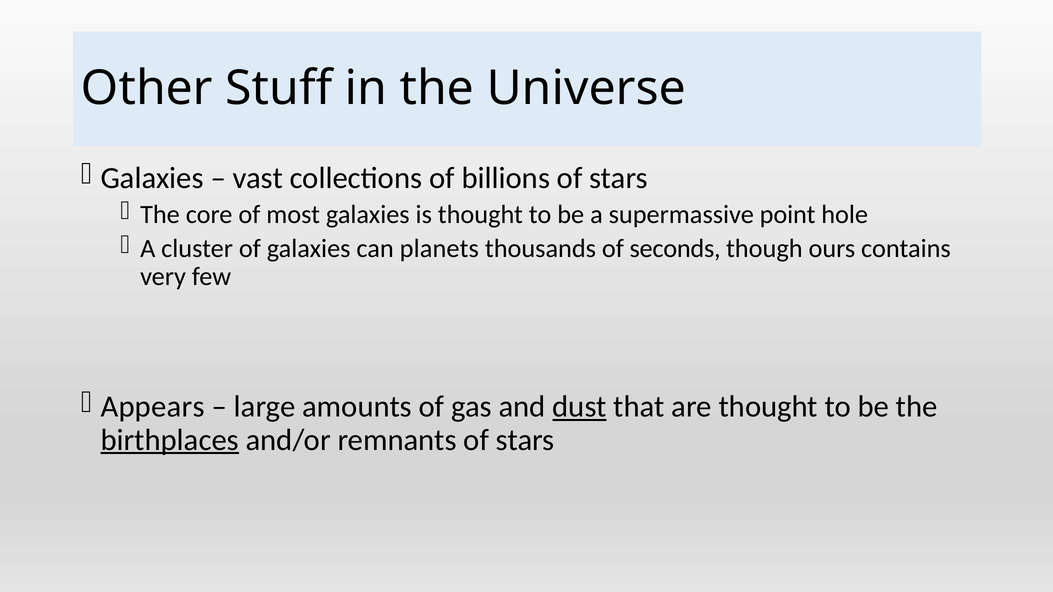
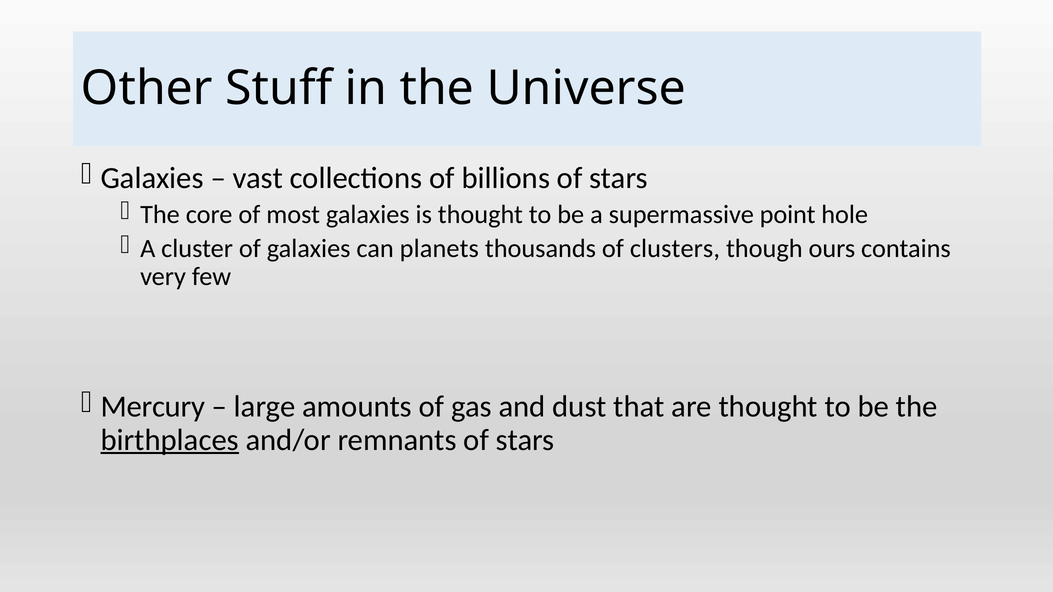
seconds: seconds -> clusters
Appears: Appears -> Mercury
dust underline: present -> none
